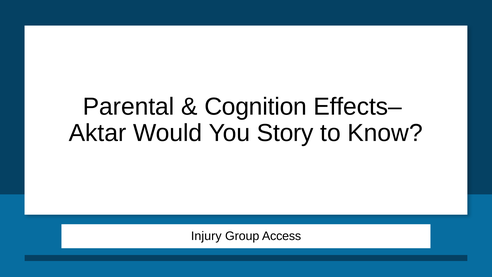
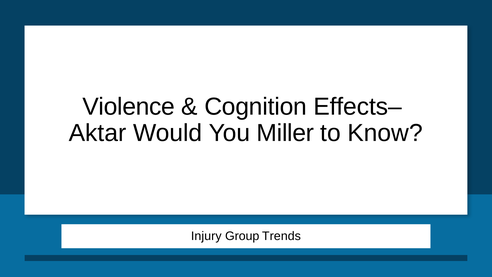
Parental: Parental -> Violence
Story: Story -> Miller
Access: Access -> Trends
